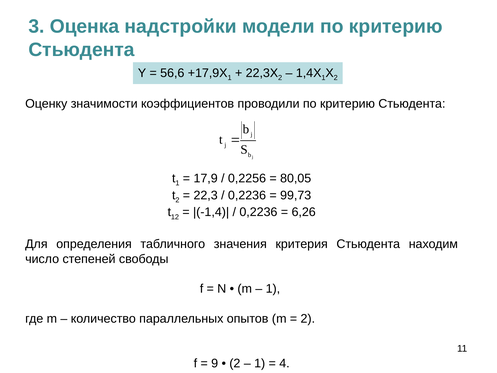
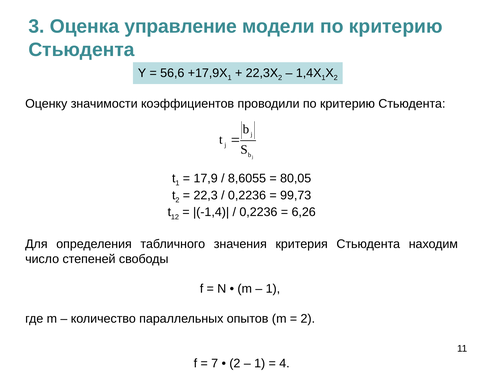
надстройки: надстройки -> управление
0,2256: 0,2256 -> 8,6055
9: 9 -> 7
